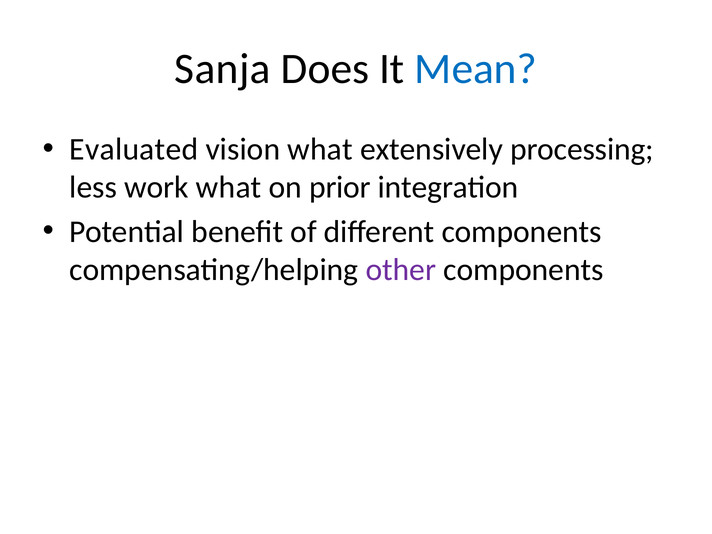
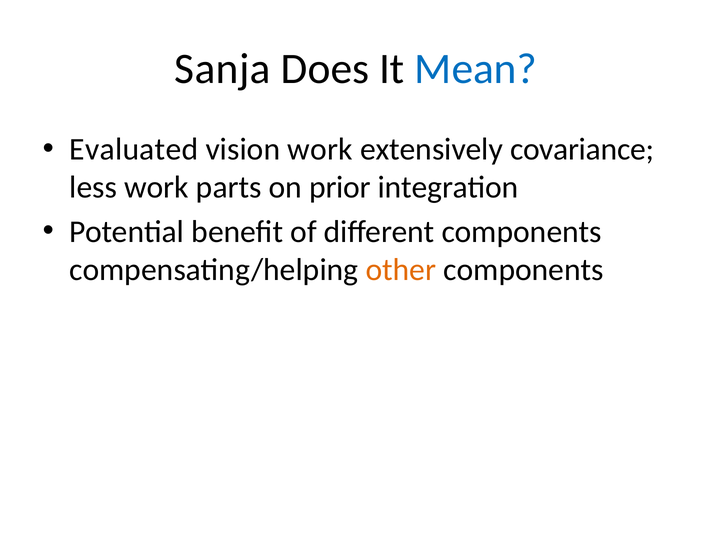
vision what: what -> work
processing: processing -> covariance
work what: what -> parts
other colour: purple -> orange
